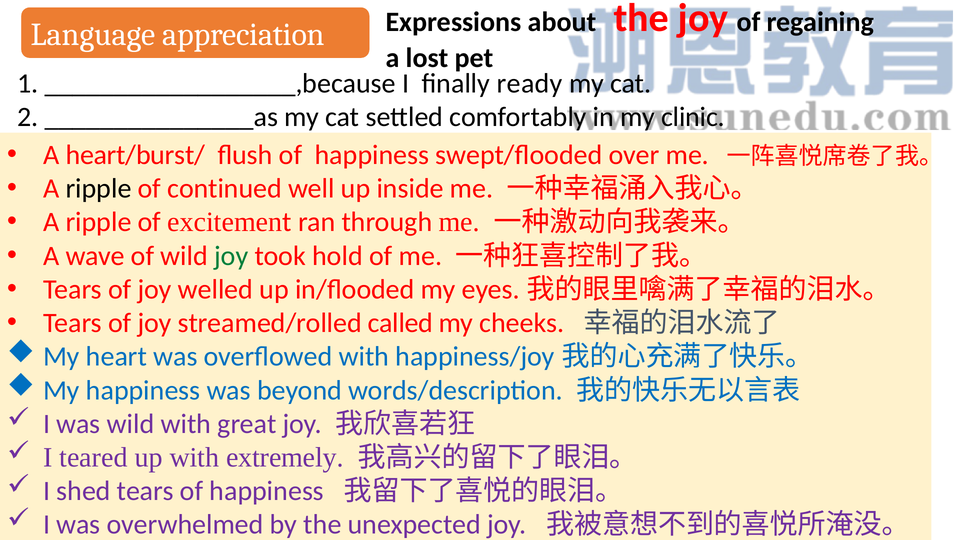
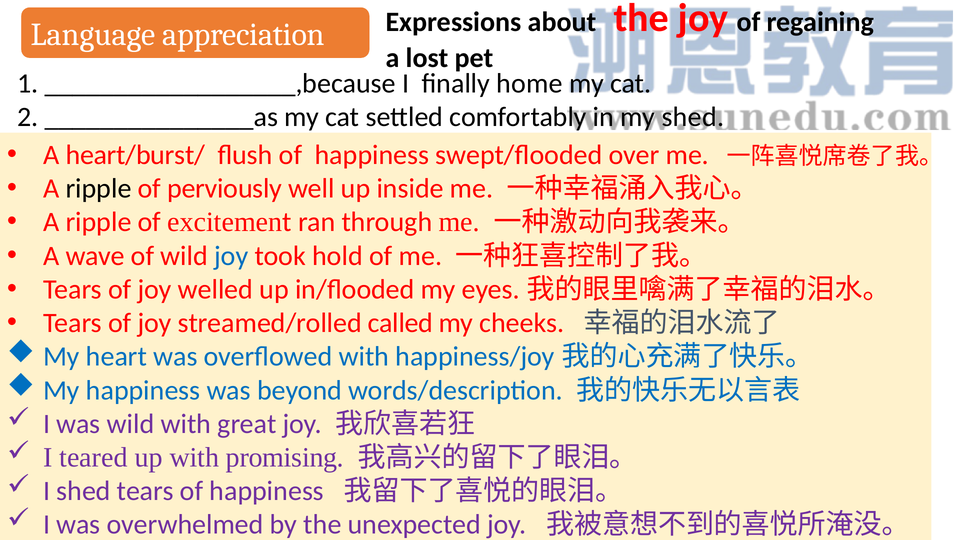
ready: ready -> home
my clinic: clinic -> shed
continued: continued -> perviously
joy at (231, 256) colour: green -> blue
extremely: extremely -> promising
